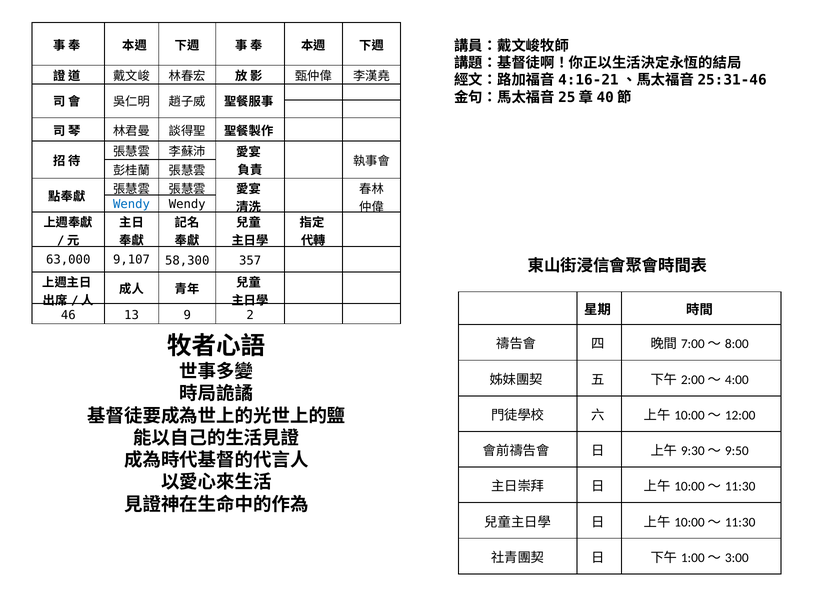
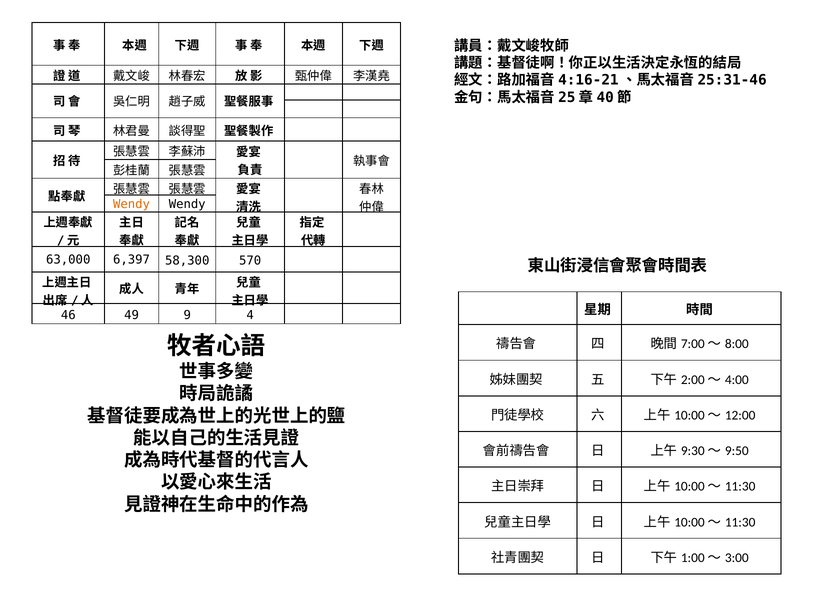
Wendy at (132, 204) colour: blue -> orange
9,107: 9,107 -> 6,397
357: 357 -> 570
13: 13 -> 49
2: 2 -> 4
